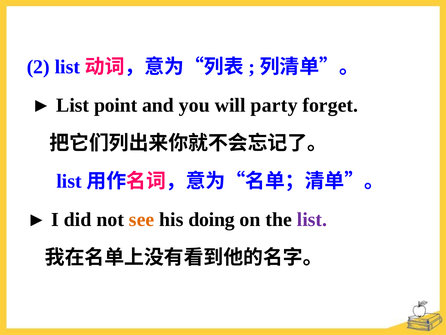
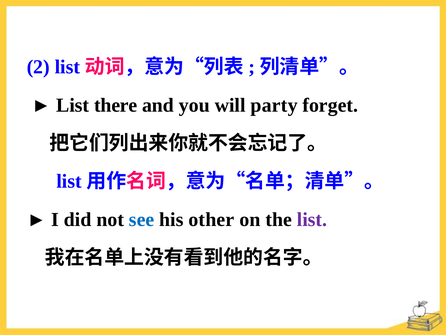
point: point -> there
see colour: orange -> blue
doing: doing -> other
